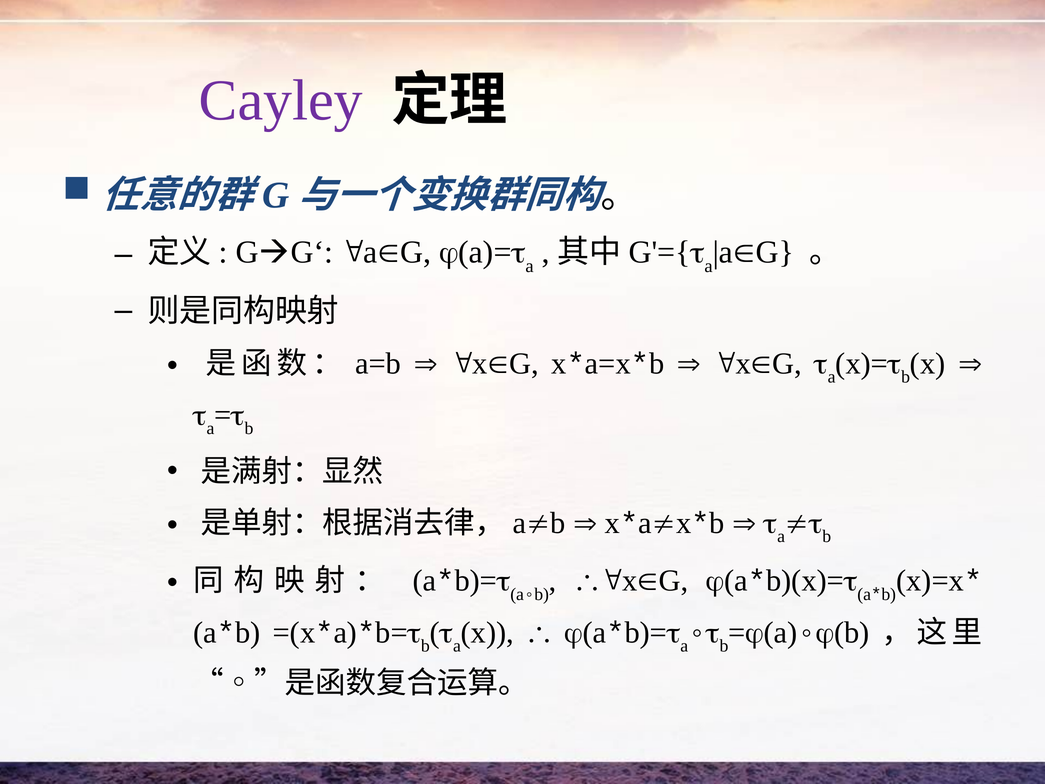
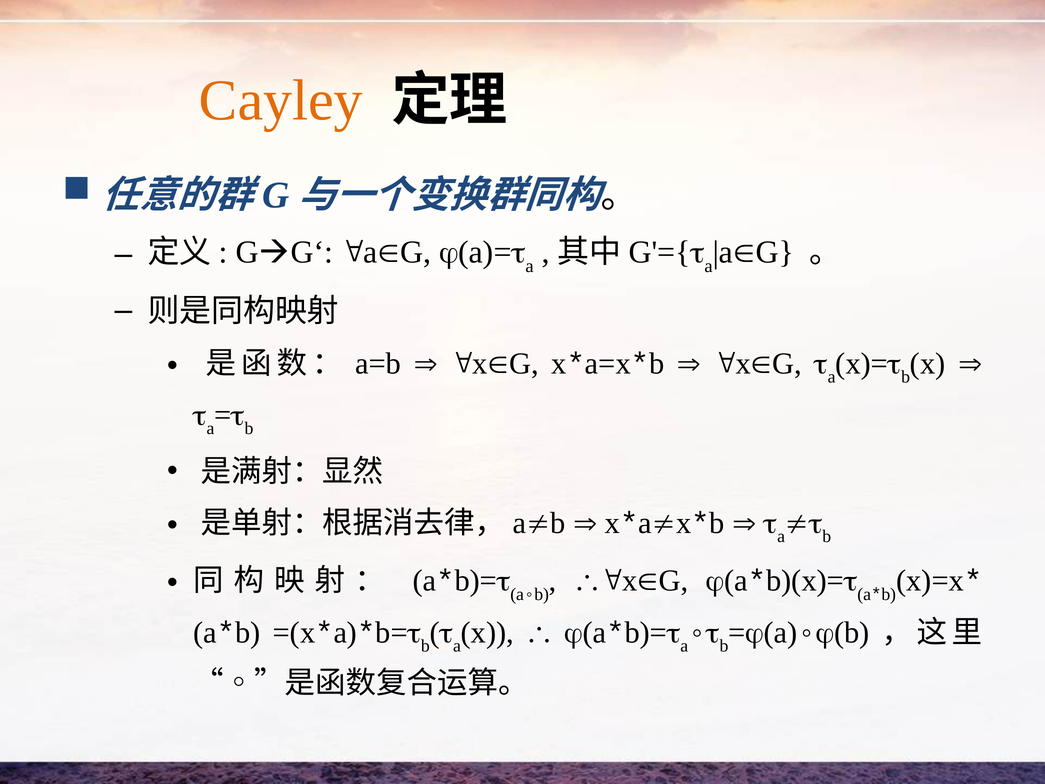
Cayley colour: purple -> orange
